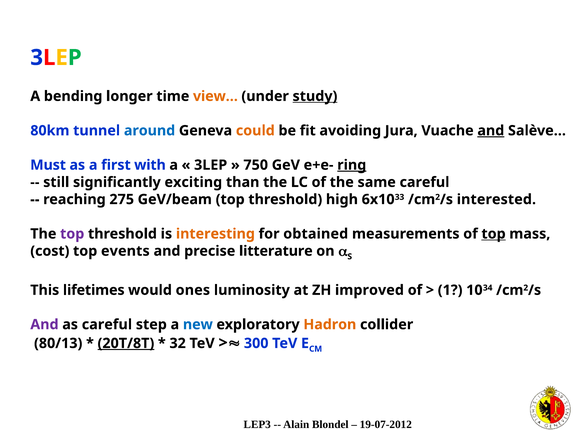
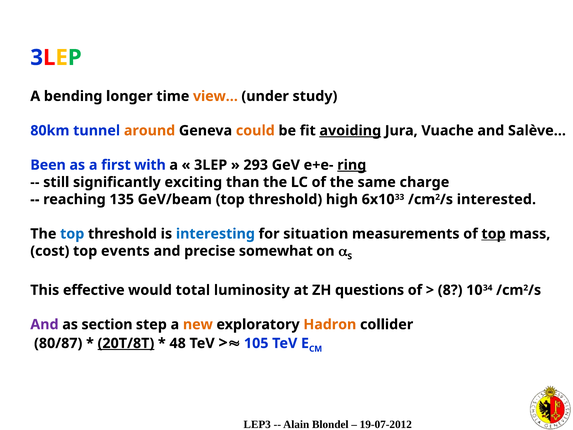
study underline: present -> none
around colour: blue -> orange
avoiding underline: none -> present
and at (491, 131) underline: present -> none
Must: Must -> Been
750: 750 -> 293
same careful: careful -> charge
275: 275 -> 135
top at (72, 234) colour: purple -> blue
interesting colour: orange -> blue
obtained: obtained -> situation
litterature: litterature -> somewhat
lifetimes: lifetimes -> effective
ones: ones -> total
improved: improved -> questions
1: 1 -> 8
as careful: careful -> section
new colour: blue -> orange
80/13: 80/13 -> 80/87
32: 32 -> 48
300: 300 -> 105
